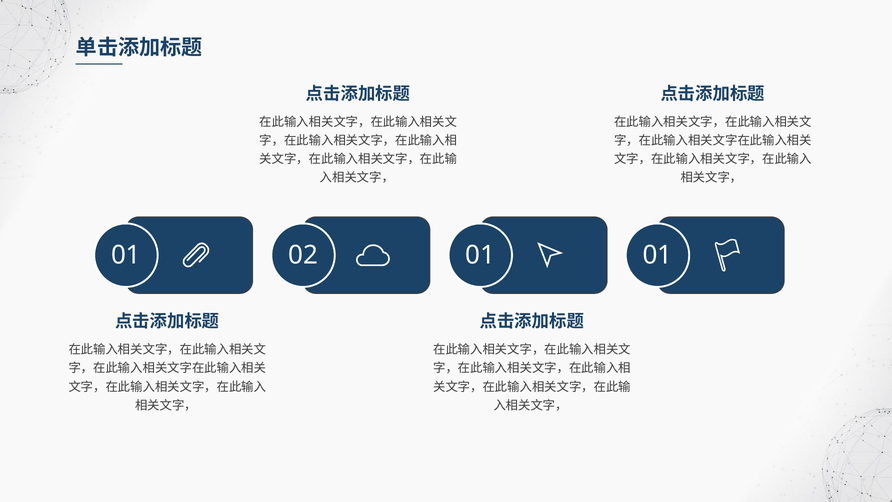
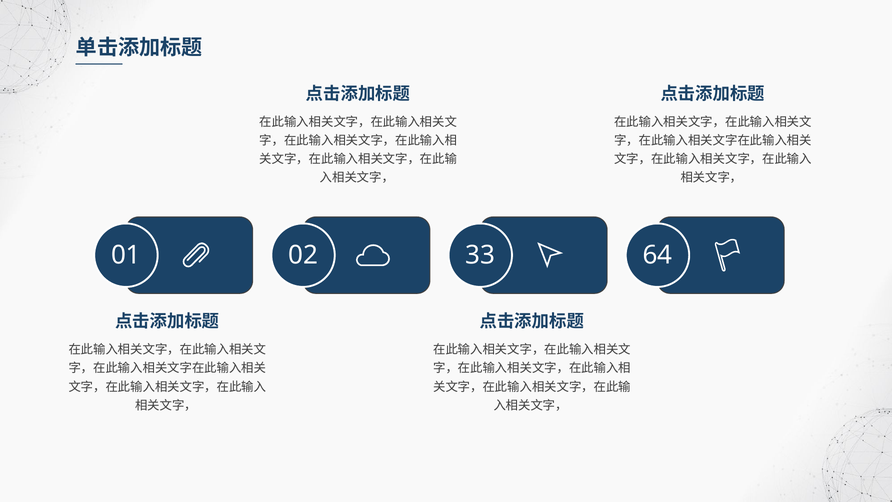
01 01: 01 -> 33
02 01: 01 -> 64
